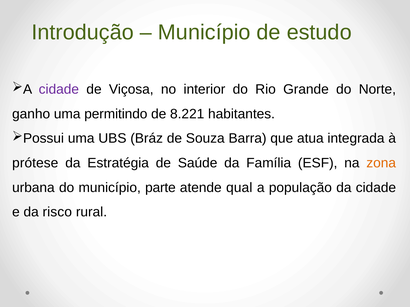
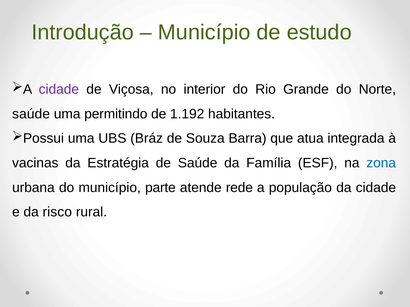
ganho at (31, 114): ganho -> saúde
8.221: 8.221 -> 1.192
prótese: prótese -> vacinas
zona colour: orange -> blue
qual: qual -> rede
